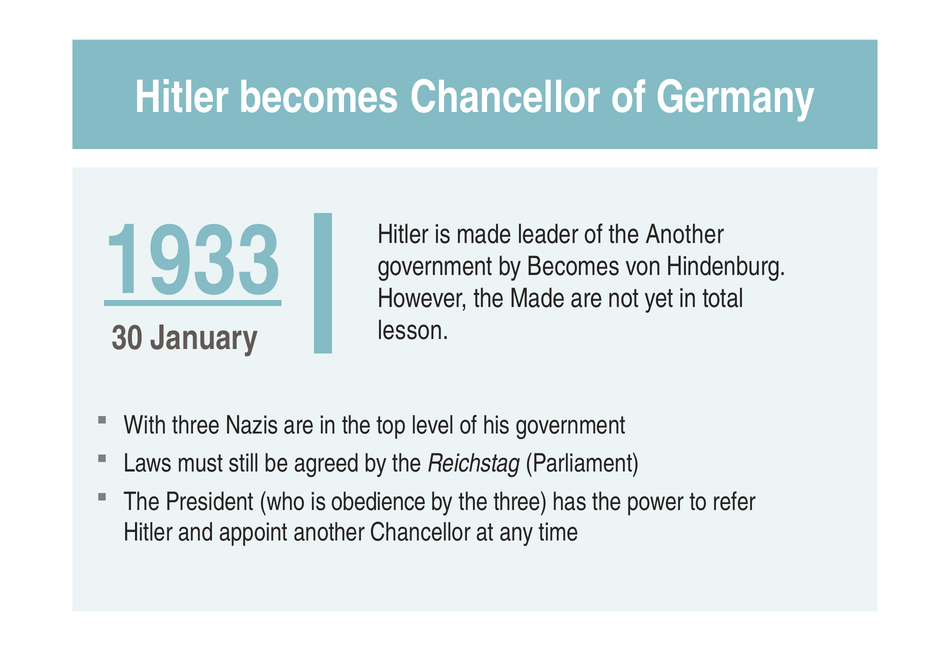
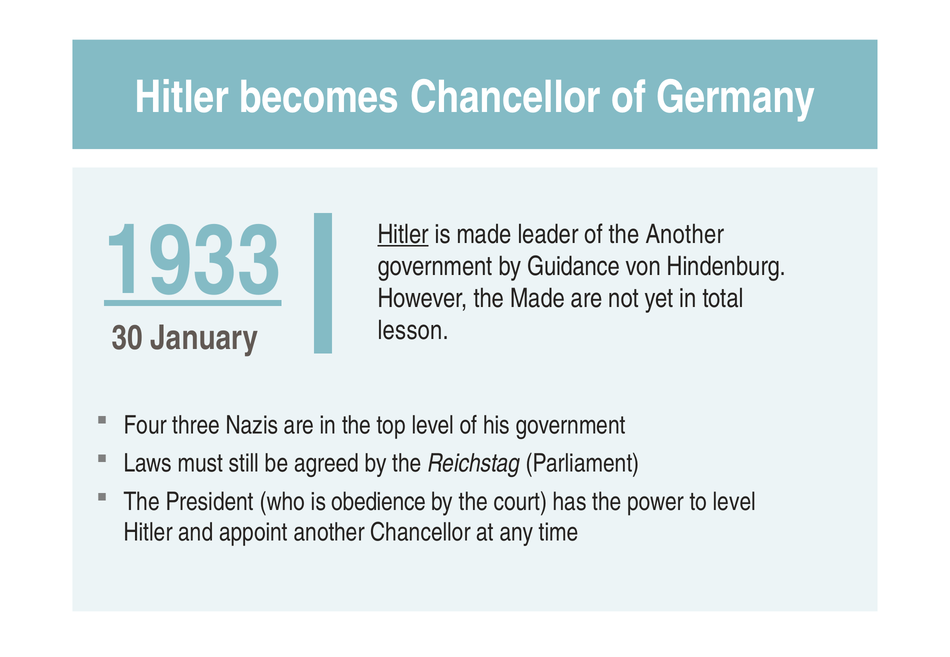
Hitler at (403, 235) underline: none -> present
Becomes: Becomes -> Guidance
With: With -> Four
the three: three -> court
to refer: refer -> level
